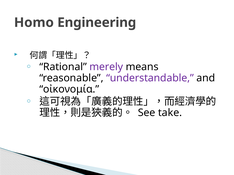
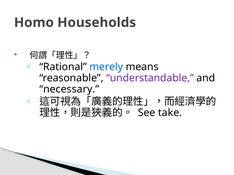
Engineering: Engineering -> Households
merely colour: purple -> blue
οἰκονομία: οἰκονομία -> necessary
